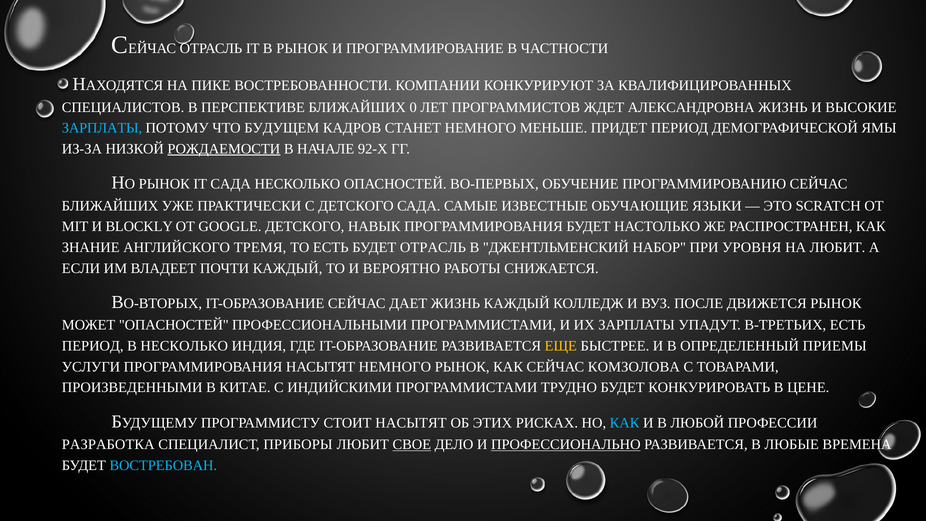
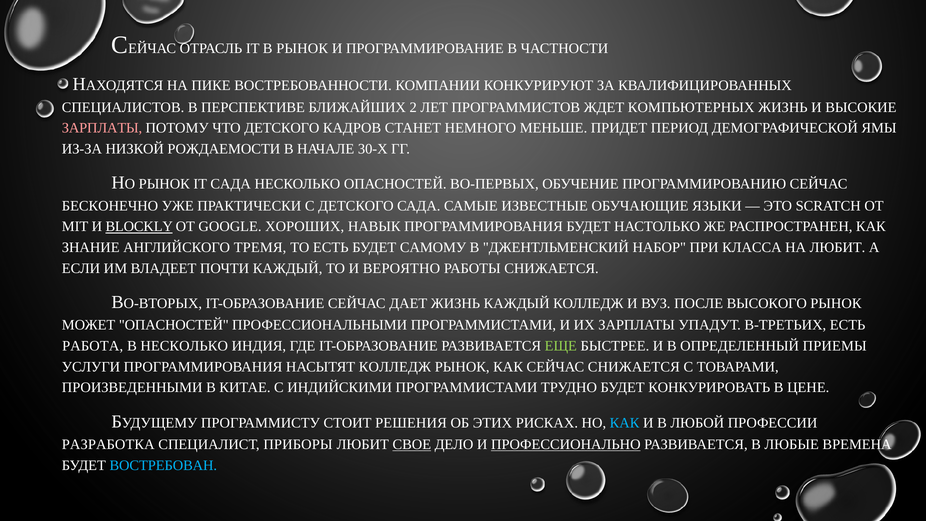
0: 0 -> 2
АЛЕКСАНДРОВНА: АЛЕКСАНДРОВНА -> КОМПЬЮТЕРНЫХ
ЗАРПЛАТЫ at (102, 128) colour: light blue -> pink
ЧТО БУДУЩЕМ: БУДУЩЕМ -> ДЕТСКОГО
РОЖДАЕМОСТИ underline: present -> none
92-Х: 92-Х -> 30-Х
БЛИЖАЙШИХ at (110, 206): БЛИЖАЙШИХ -> БЕСКОНЕЧНО
BLOCKLY underline: none -> present
GOOGLE ДЕТСКОГО: ДЕТСКОГО -> ХОРОШИХ
БУДЕТ ОТРАСЛЬ: ОТРАСЛЬ -> САМОМУ
УРОВНЯ: УРОВНЯ -> КЛАССА
ДВИЖЕТСЯ: ДВИЖЕТСЯ -> ВЫСОКОГО
ПЕРИОД at (93, 346): ПЕРИОД -> РАБОТА
ЕЩЕ colour: yellow -> light green
НАСЫТЯТ НЕМНОГО: НЕМНОГО -> КОЛЛЕДЖ
СЕЙЧАС КОМЗОЛОВА: КОМЗОЛОВА -> СНИЖАЕТСЯ
СТОИТ НАСЫТЯТ: НАСЫТЯТ -> РЕШЕНИЯ
